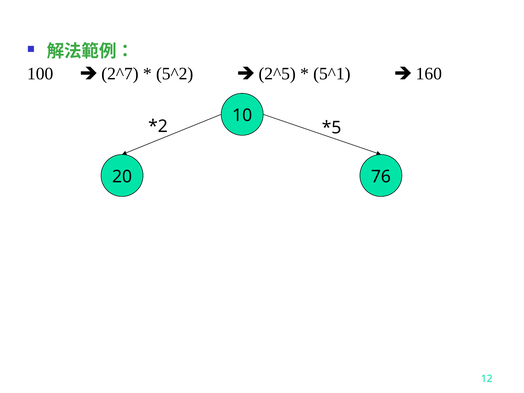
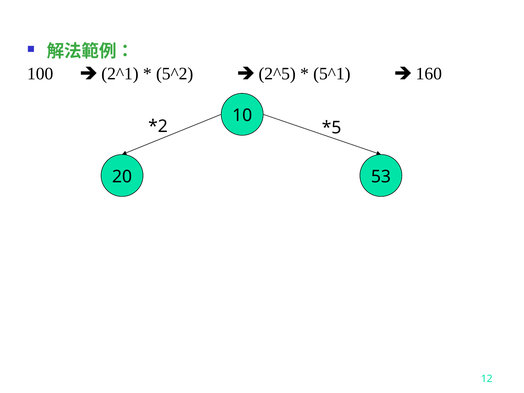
2^7: 2^7 -> 2^1
76: 76 -> 53
